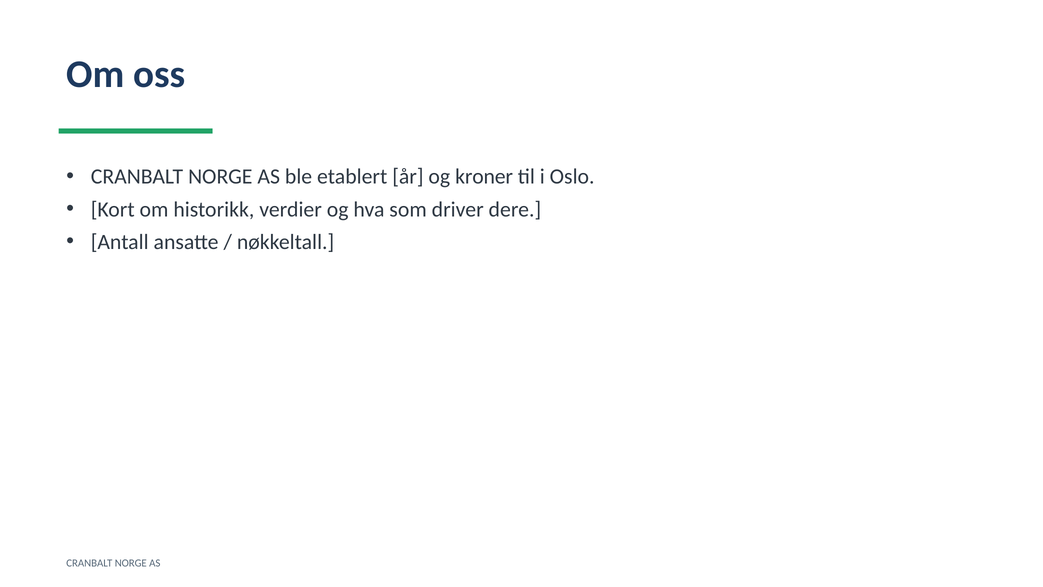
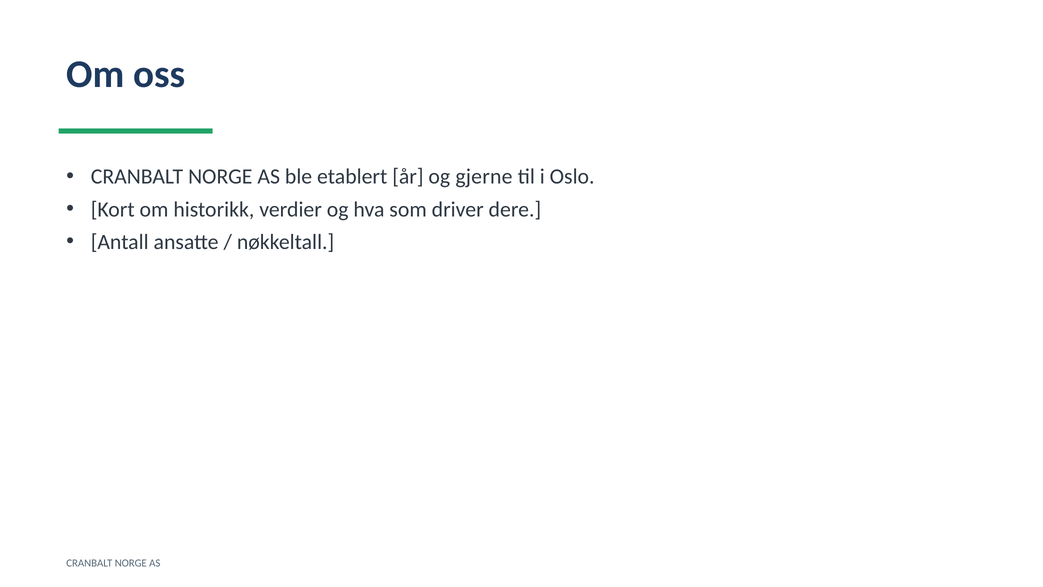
kroner: kroner -> gjerne
